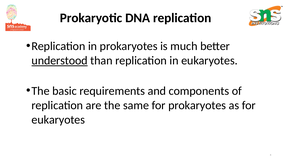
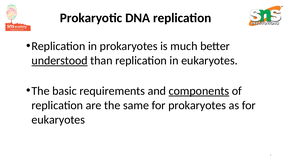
components underline: none -> present
